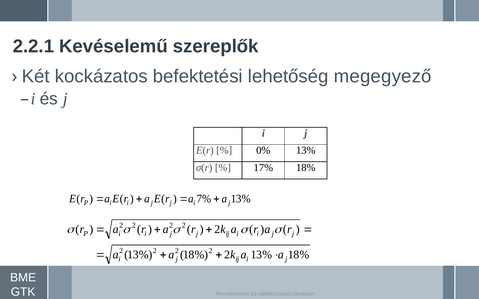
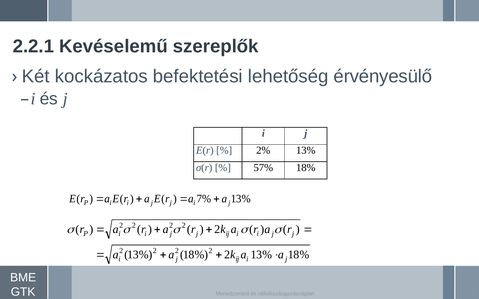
megegyező: megegyező -> érvényesülő
0%: 0% -> 2%
17%: 17% -> 57%
